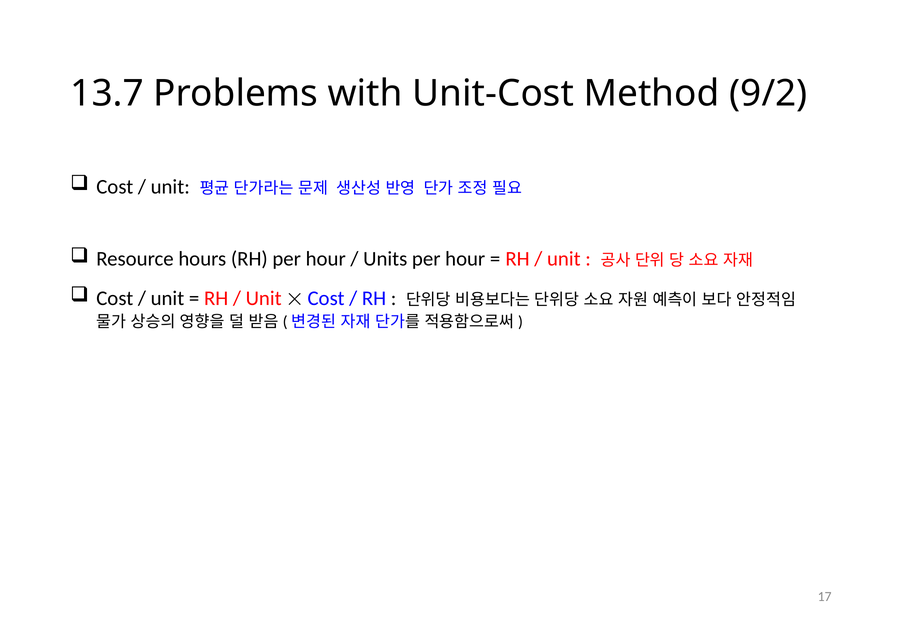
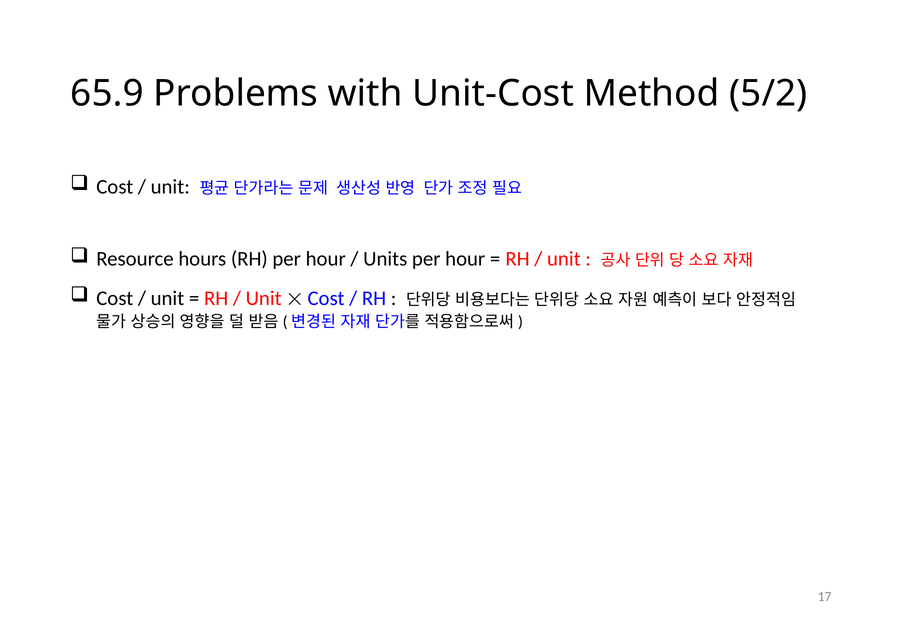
13.7: 13.7 -> 65.9
9/2: 9/2 -> 5/2
